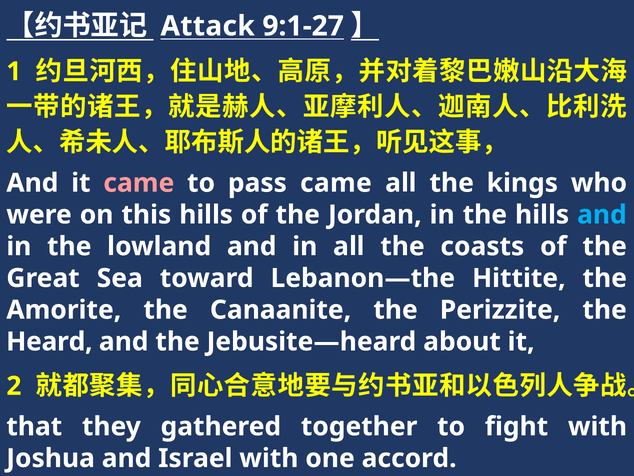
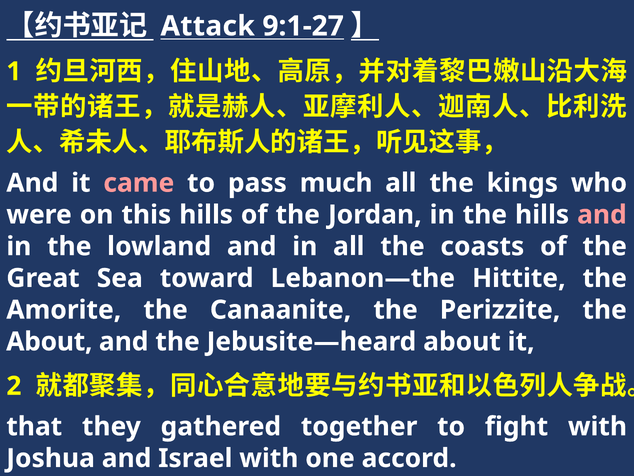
pass came: came -> much
and at (602, 215) colour: light blue -> pink
Heard at (49, 341): Heard -> About
